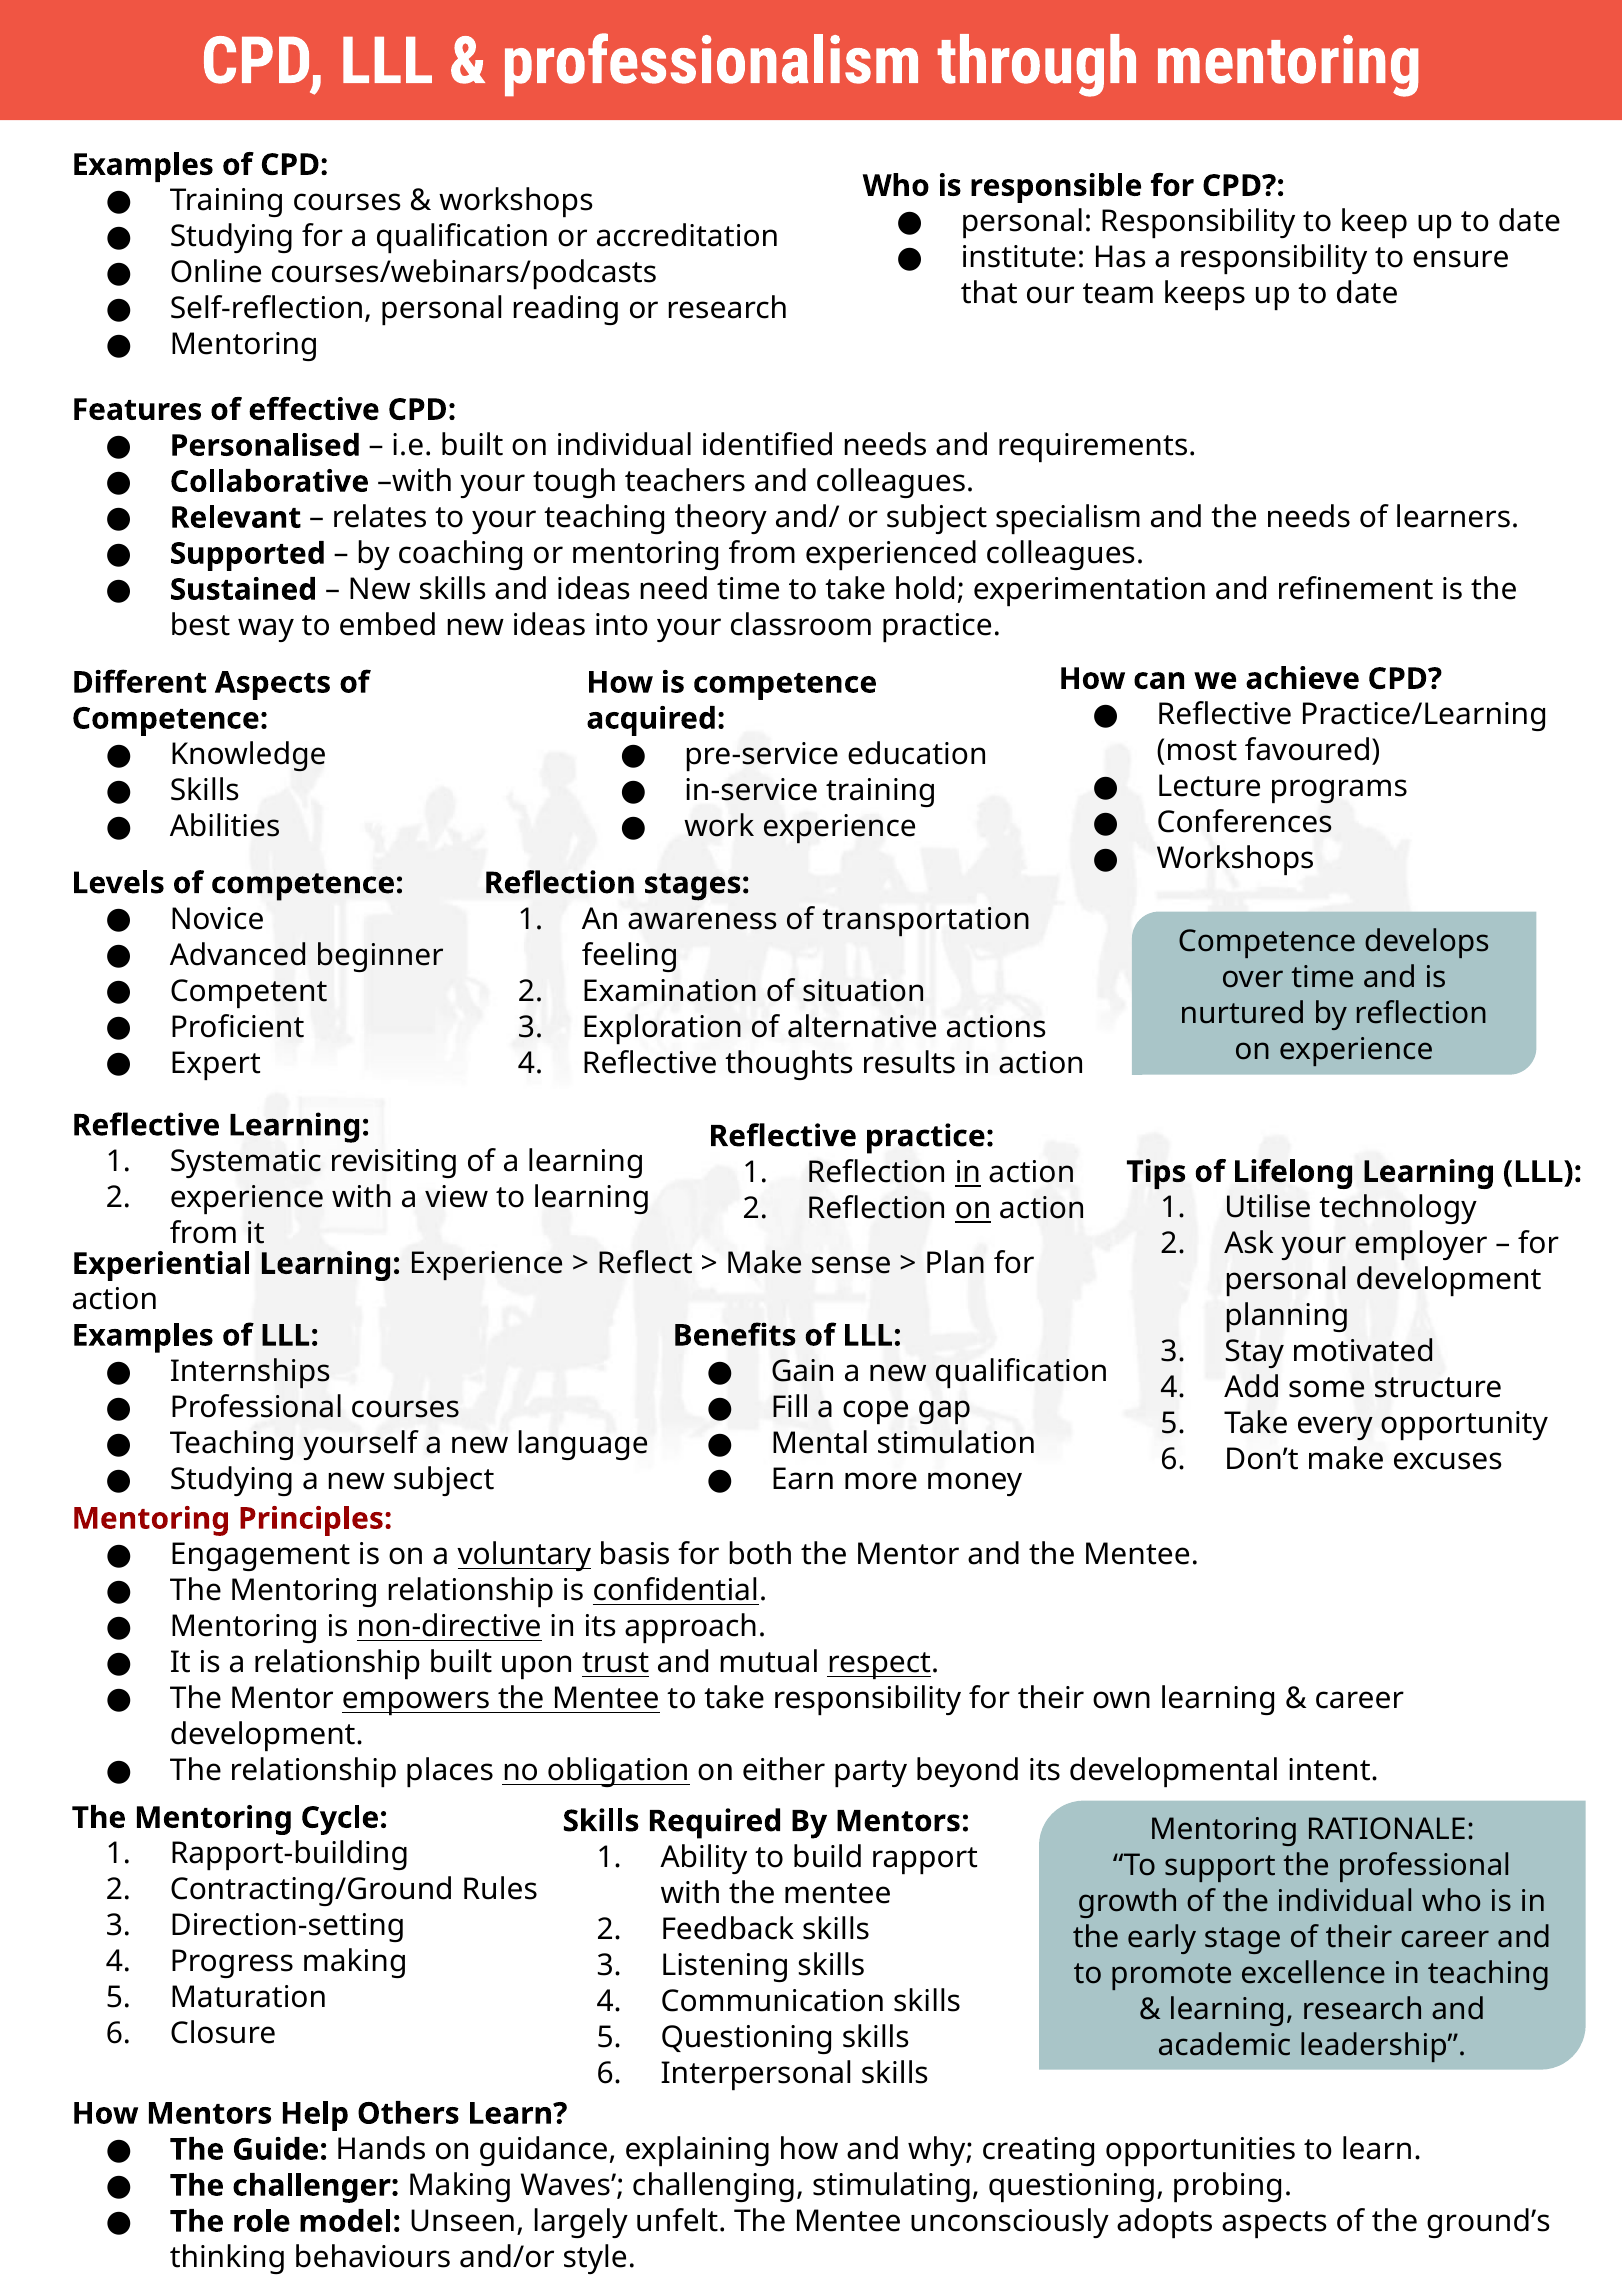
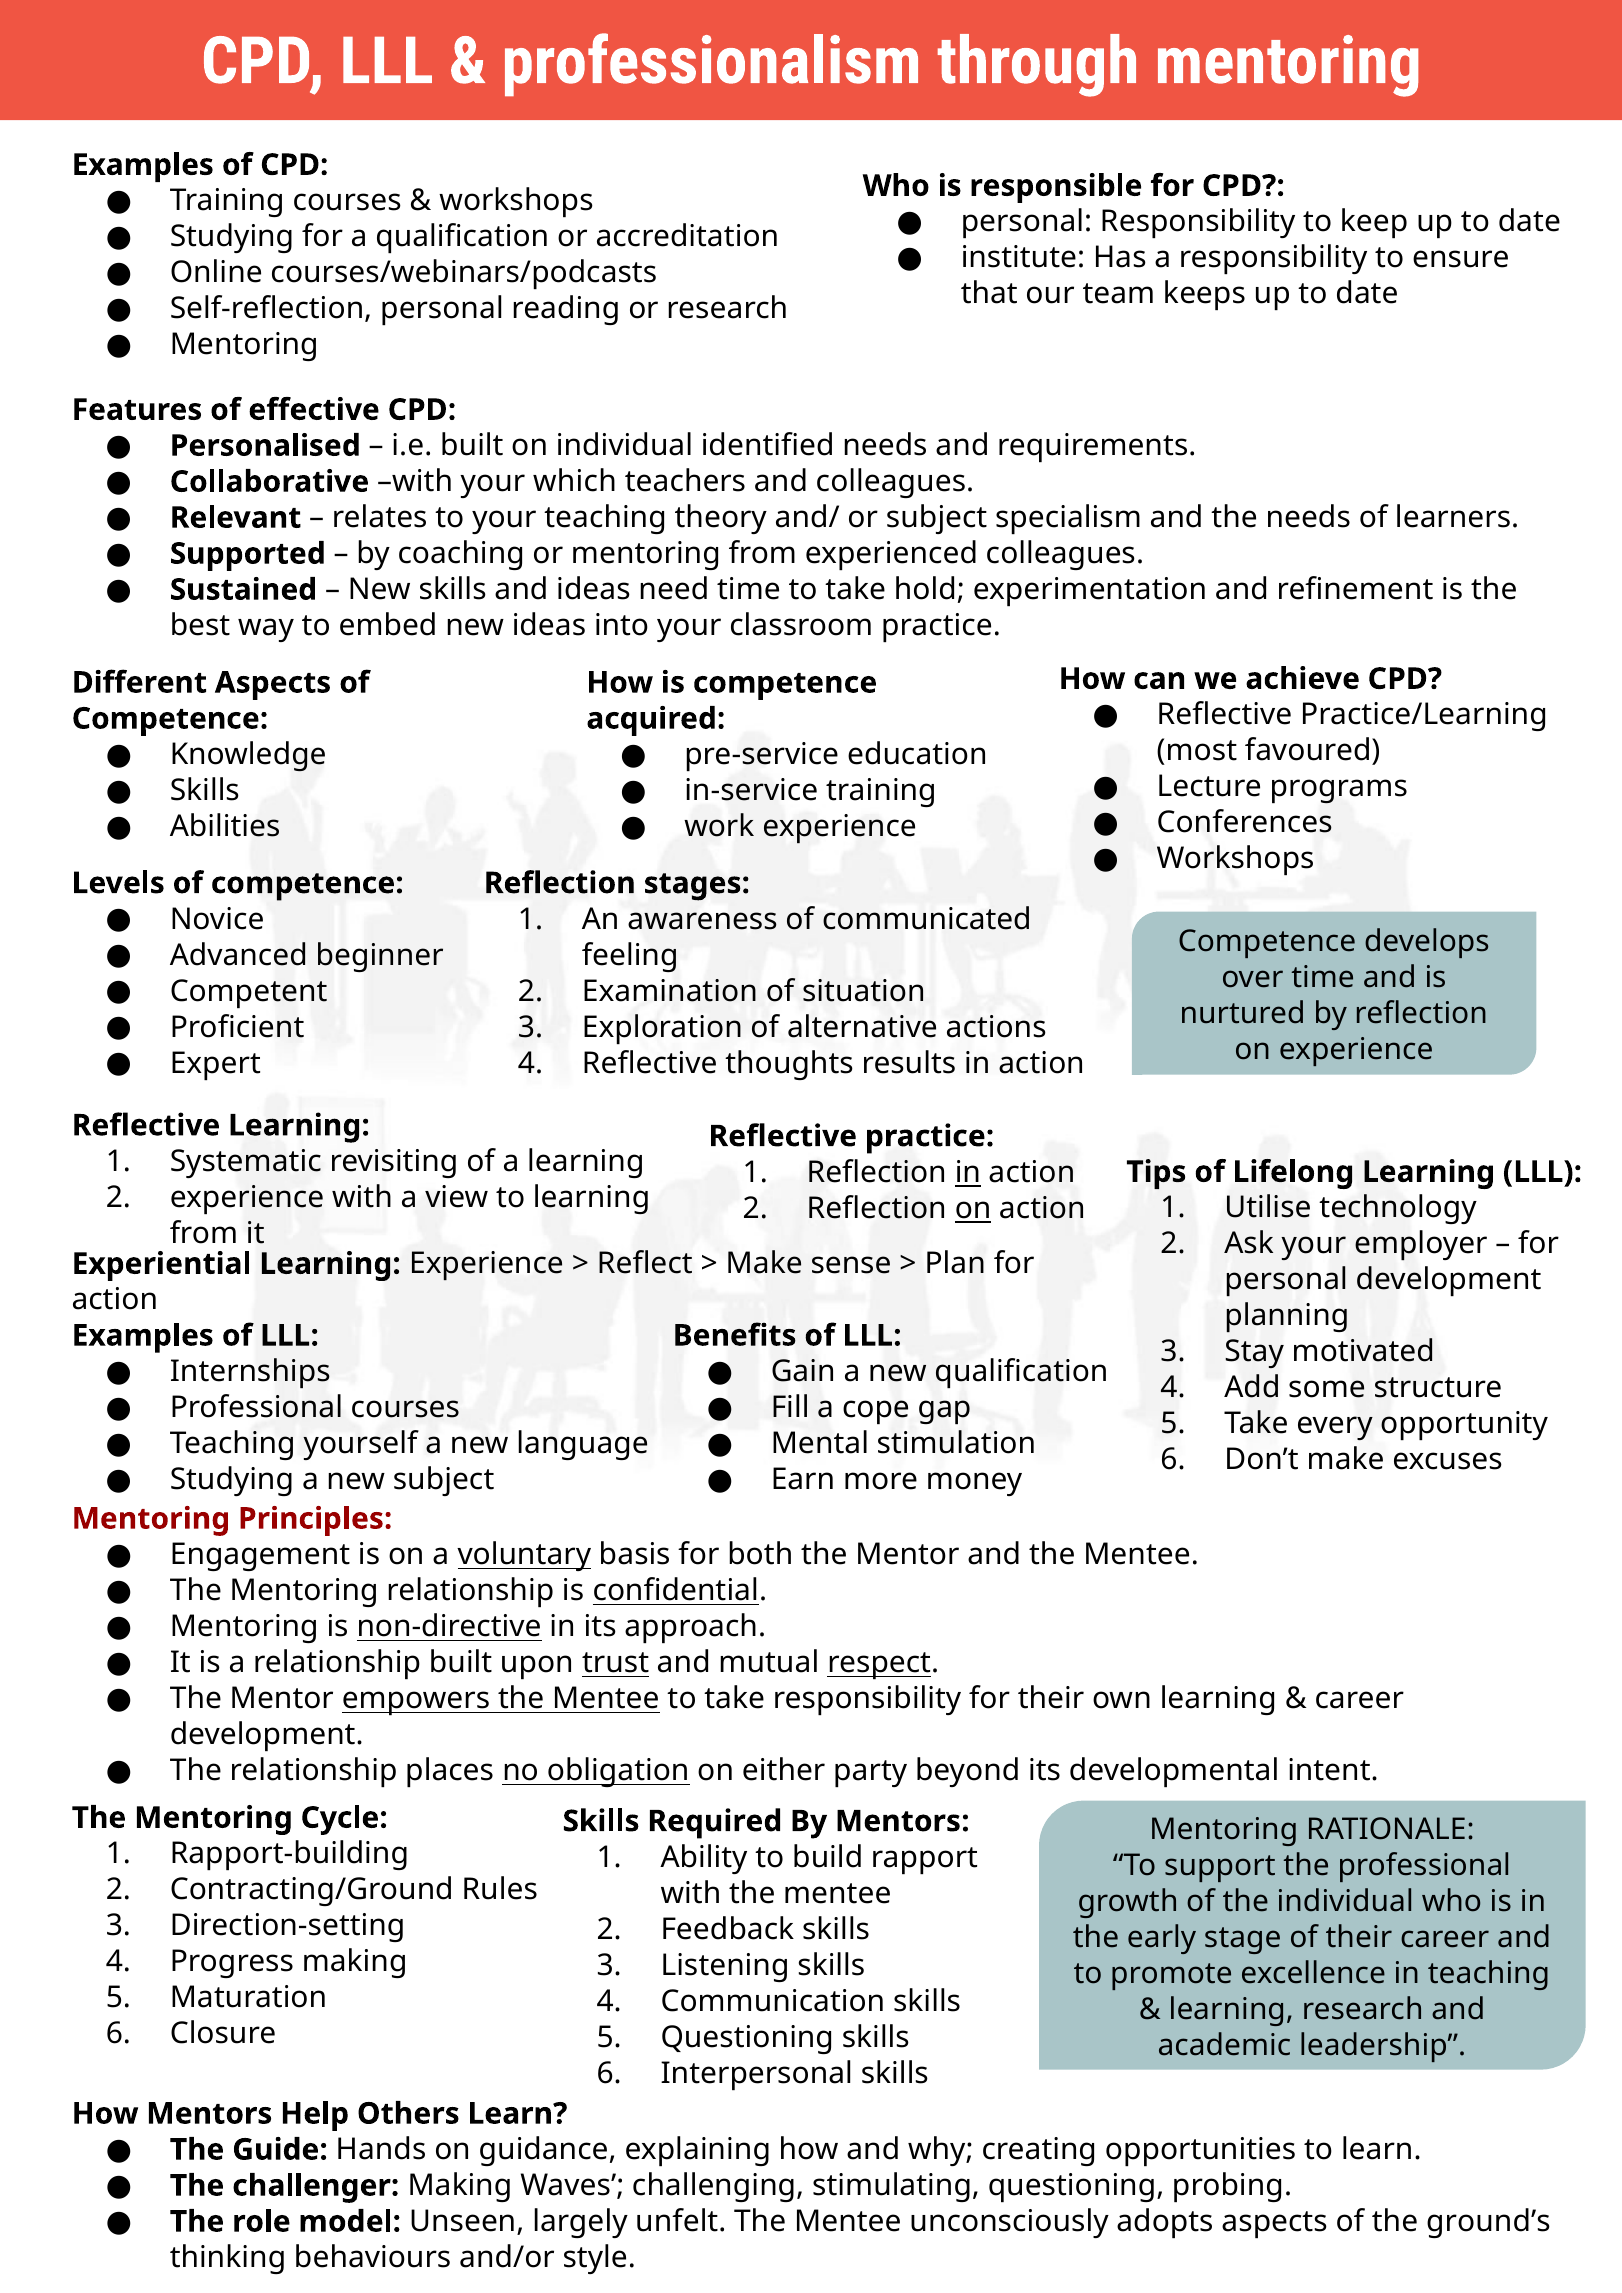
tough: tough -> which
transportation: transportation -> communicated
